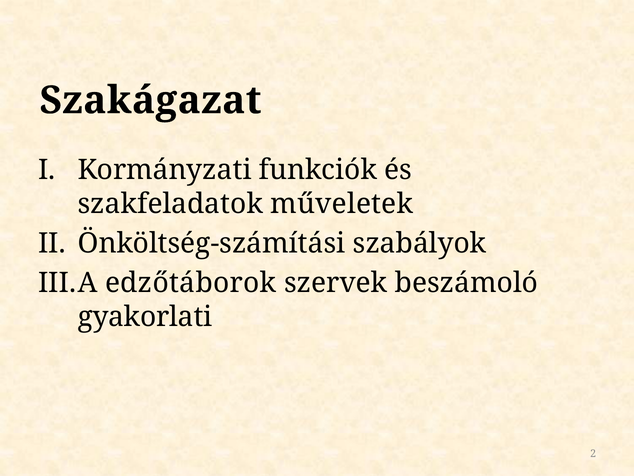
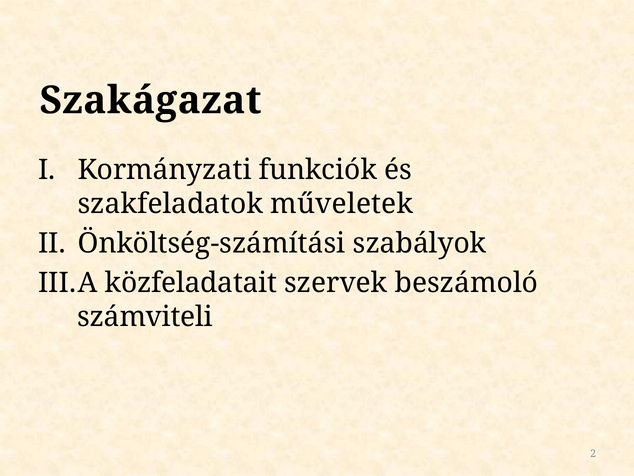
edzőtáborok: edzőtáborok -> közfeladatait
gyakorlati: gyakorlati -> számviteli
